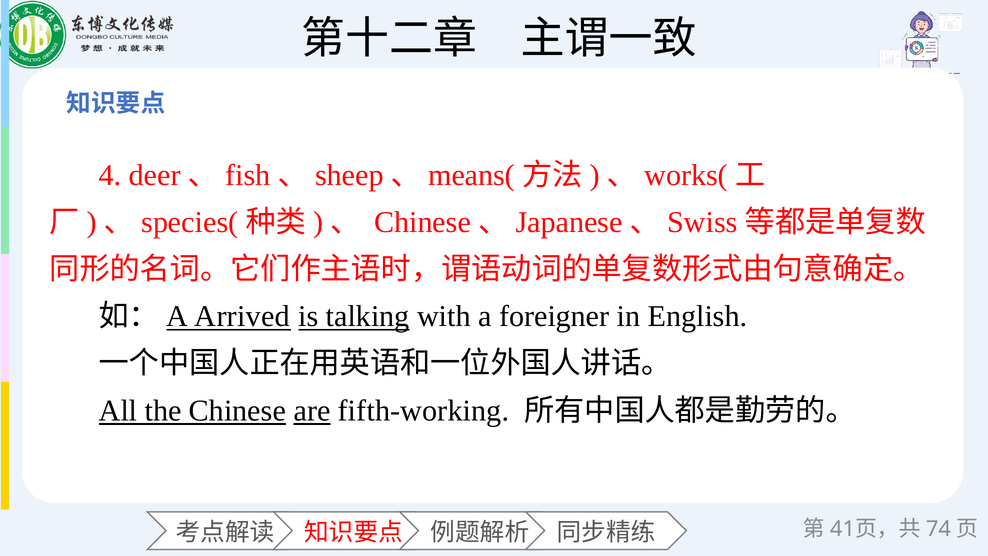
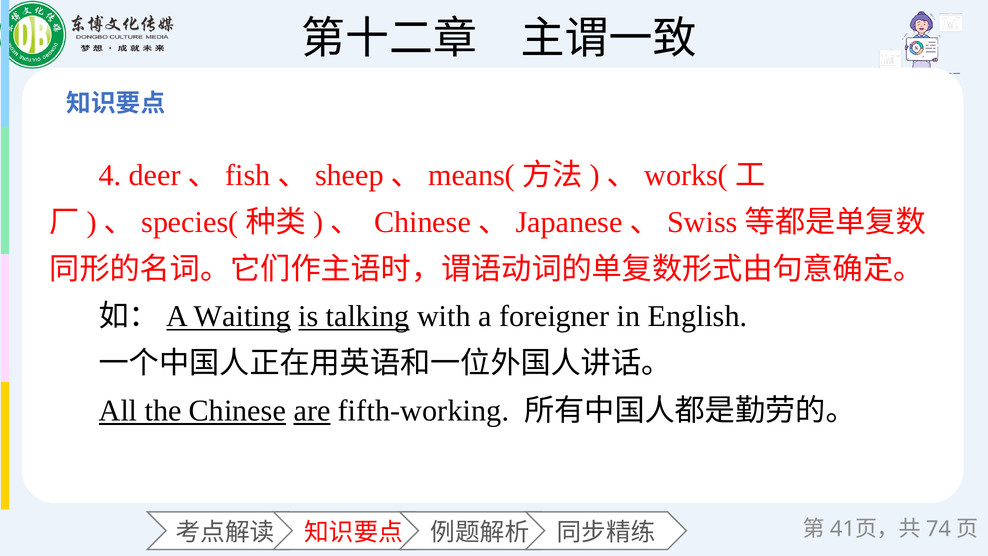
Arrived: Arrived -> Waiting
